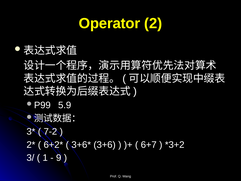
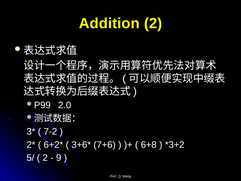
Operator: Operator -> Addition
5.9: 5.9 -> 2.0
3+6: 3+6 -> 7+6
6+7: 6+7 -> 6+8
3/: 3/ -> 5/
1 at (45, 158): 1 -> 2
